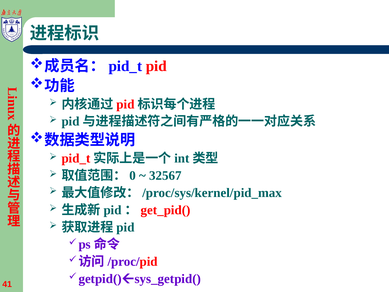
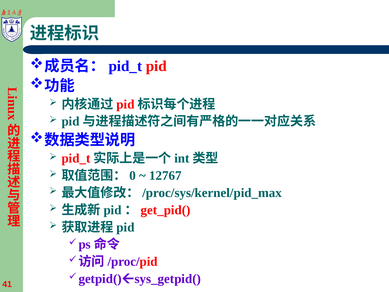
32567: 32567 -> 12767
